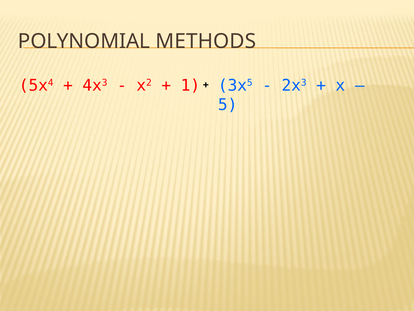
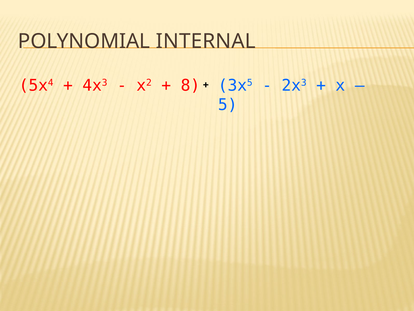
METHODS: METHODS -> INTERNAL
1: 1 -> 8
